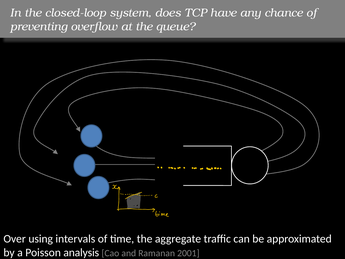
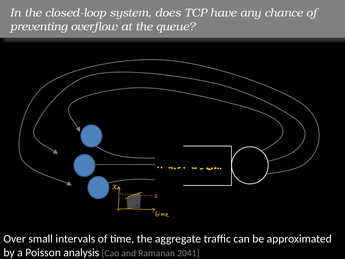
using: using -> small
2001: 2001 -> 2041
